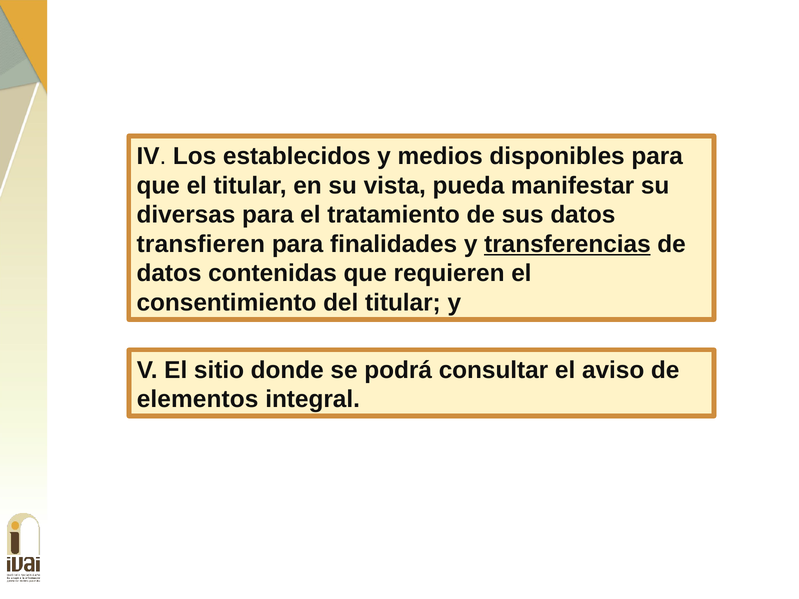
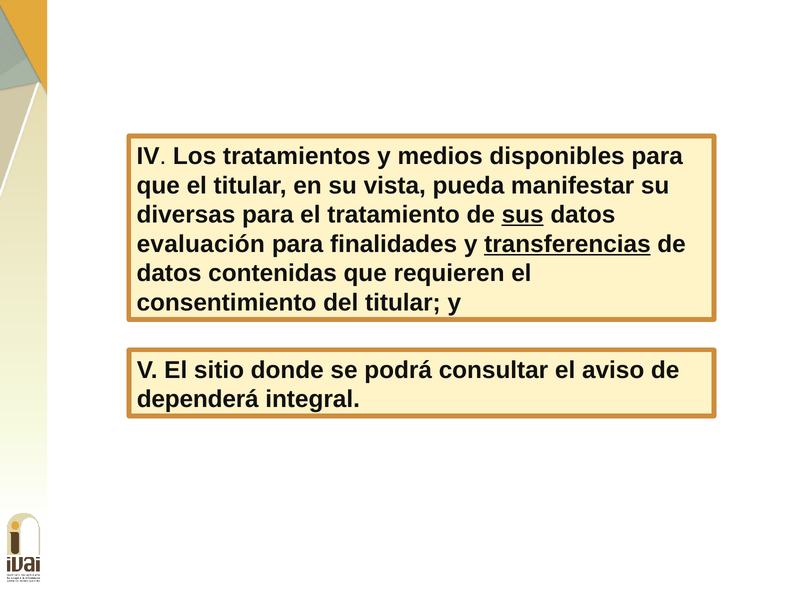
establecidos: establecidos -> tratamientos
sus underline: none -> present
transfieren: transfieren -> evaluación
elementos: elementos -> dependerá
